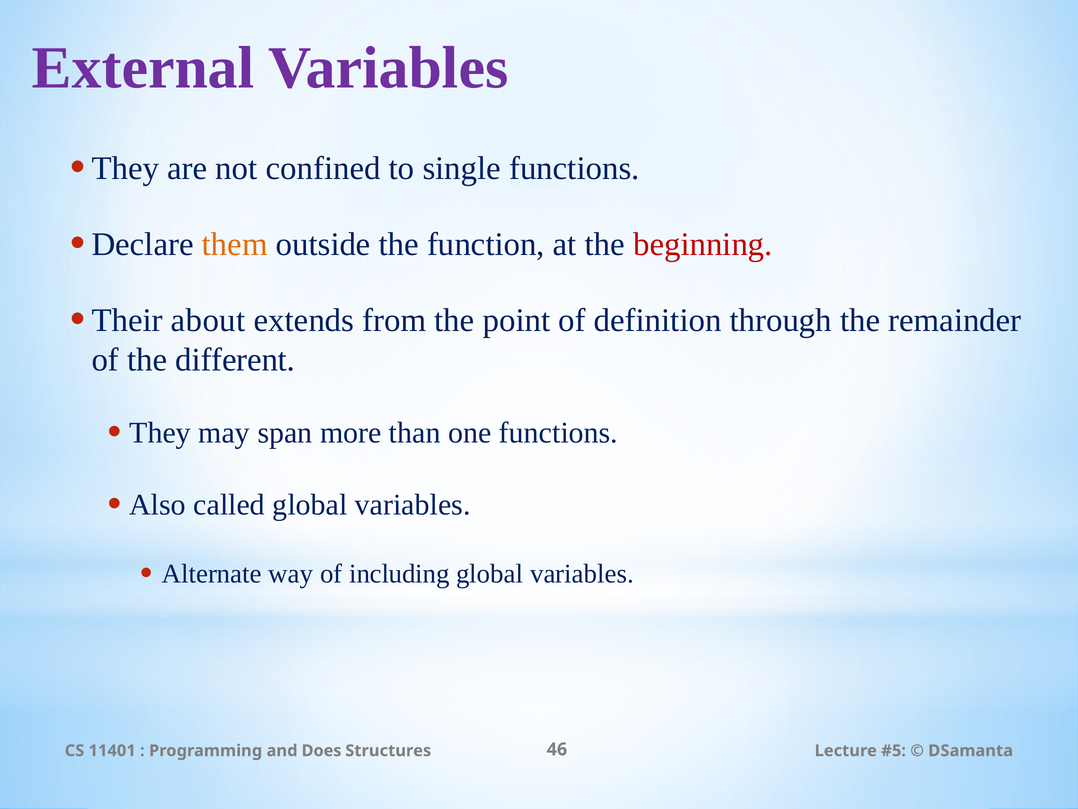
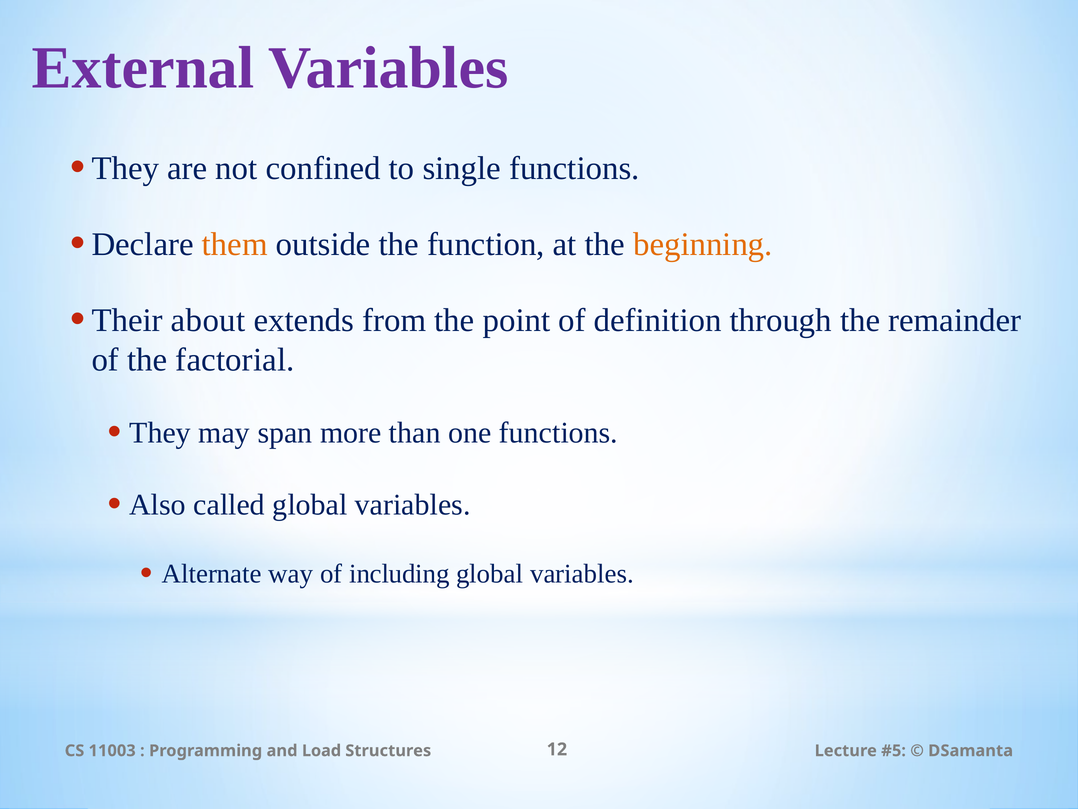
beginning colour: red -> orange
different: different -> factorial
11401: 11401 -> 11003
Does: Does -> Load
46: 46 -> 12
